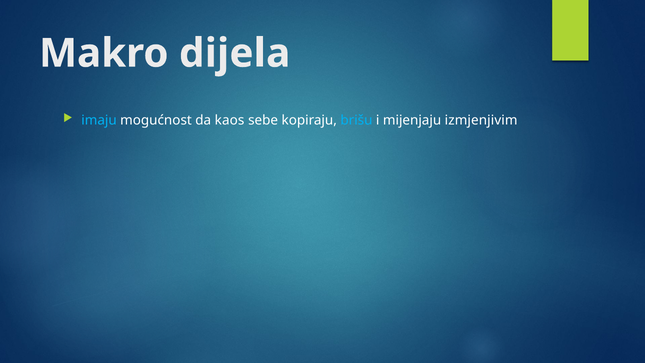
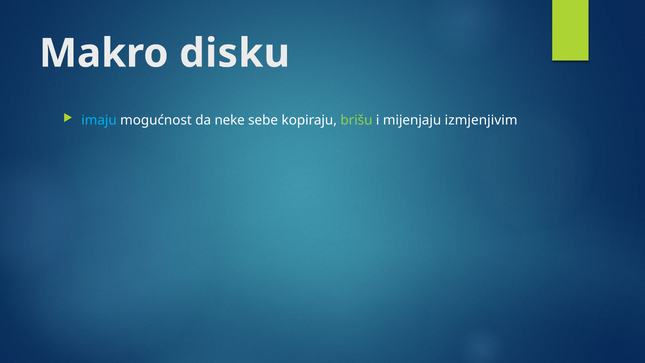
dijela: dijela -> disku
kaos: kaos -> neke
brišu colour: light blue -> light green
